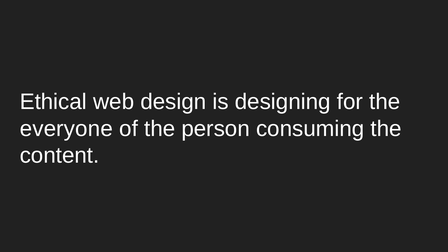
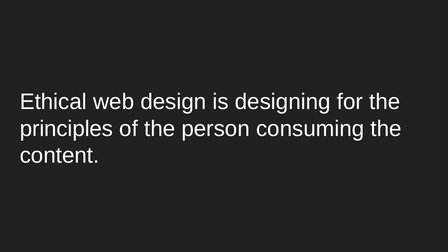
everyone: everyone -> principles
